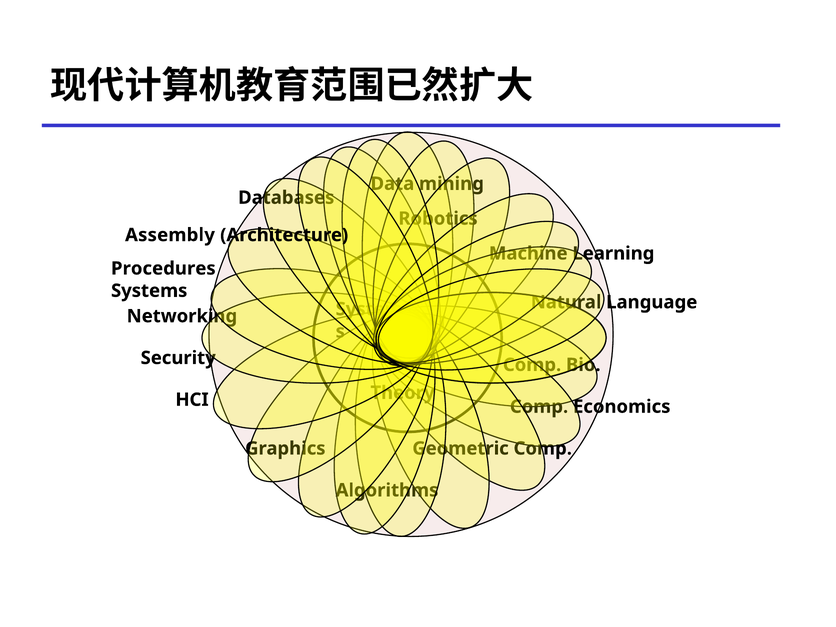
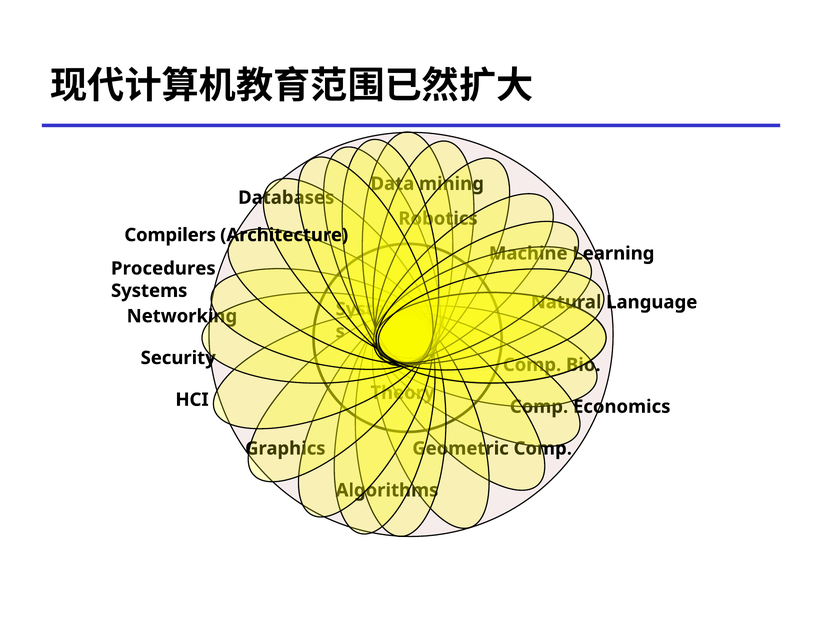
Assembly: Assembly -> Compilers
